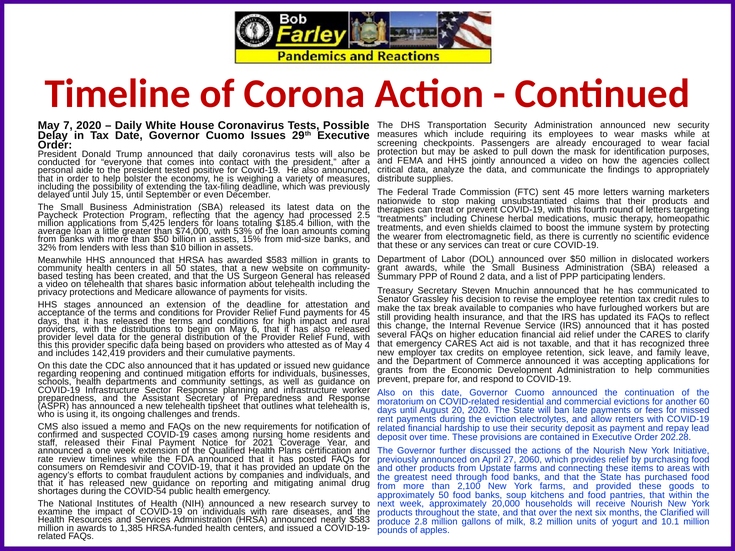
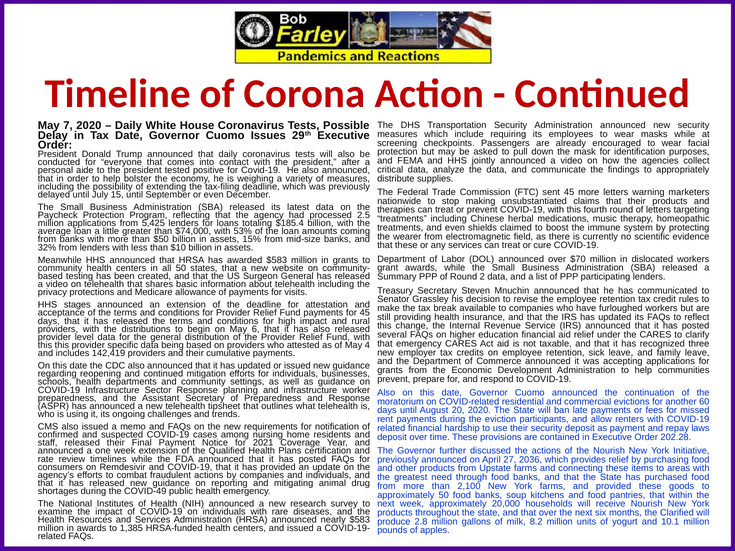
over $50: $50 -> $70
electrolytes: electrolytes -> participants
lead: lead -> laws
2060: 2060 -> 2036
COVID-54: COVID-54 -> COVID-49
